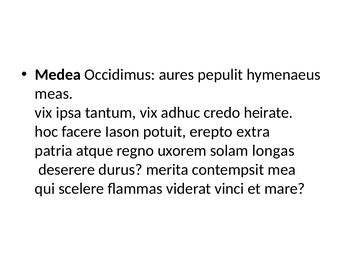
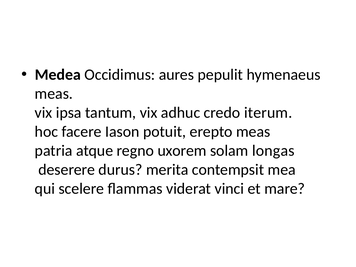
heirate: heirate -> iterum
erepto extra: extra -> meas
